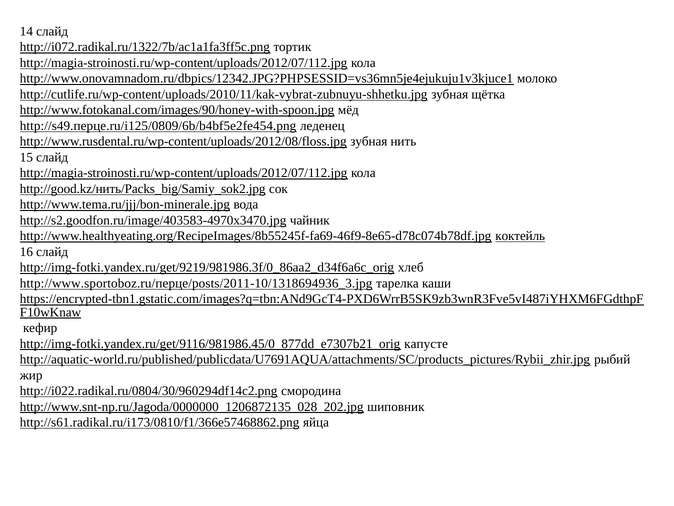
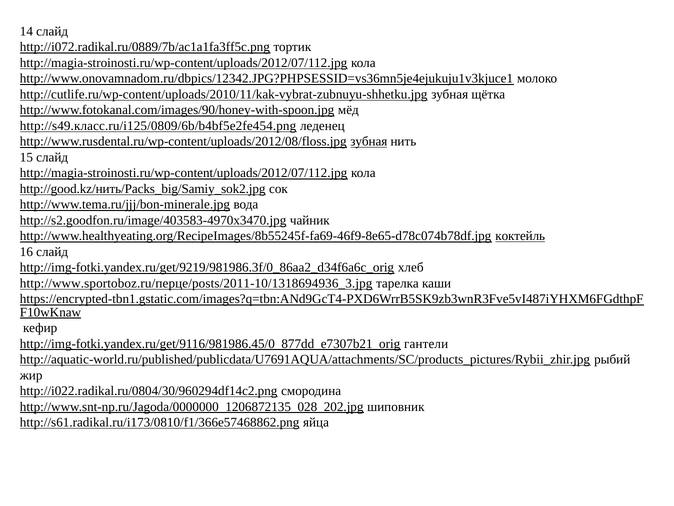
http://i072.radikal.ru/1322/7b/ac1a1fa3ff5c.png: http://i072.radikal.ru/1322/7b/ac1a1fa3ff5c.png -> http://i072.radikal.ru/0889/7b/ac1a1fa3ff5c.png
http://s49.перце.ru/i125/0809/6b/b4bf5e2fe454.png: http://s49.перце.ru/i125/0809/6b/b4bf5e2fe454.png -> http://s49.класс.ru/i125/0809/6b/b4bf5e2fe454.png
зубная at (369, 141) underline: none -> present
капусте: капусте -> гантели
